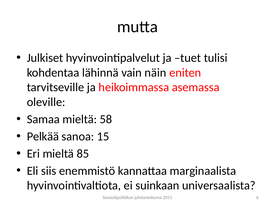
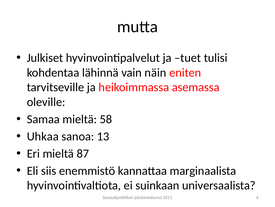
Pelkää: Pelkää -> Uhkaa
15: 15 -> 13
85: 85 -> 87
